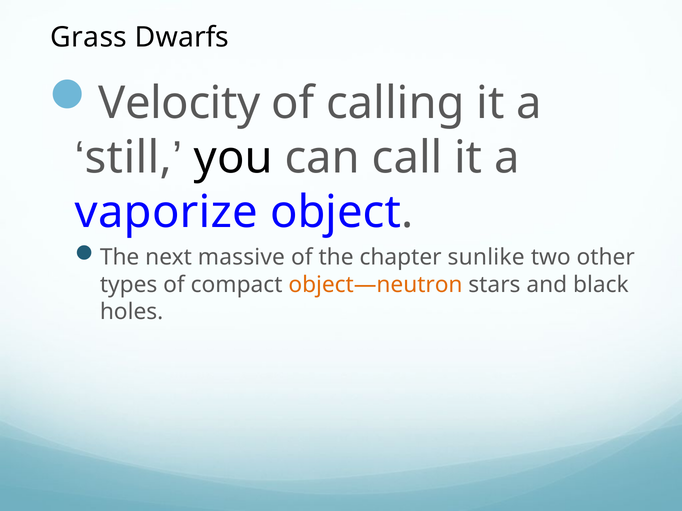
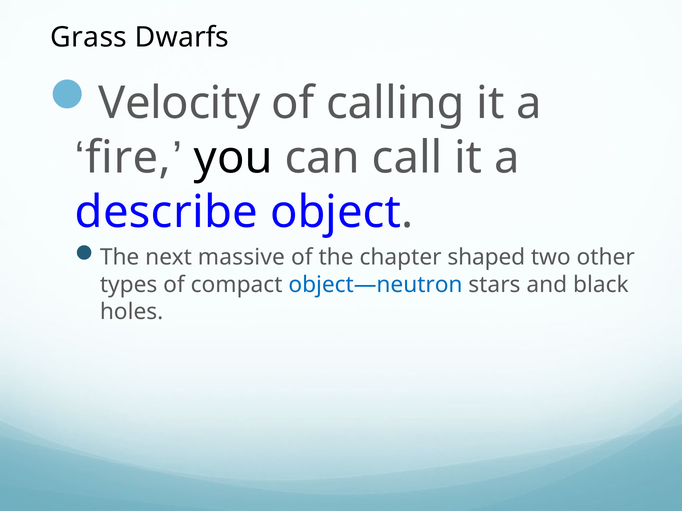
still: still -> fire
vaporize: vaporize -> describe
sunlike: sunlike -> shaped
object—neutron colour: orange -> blue
